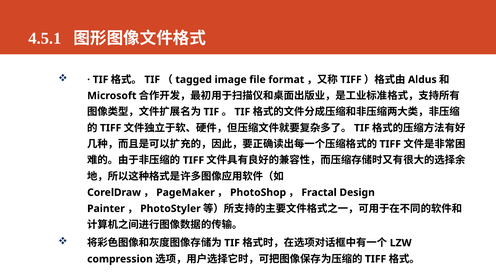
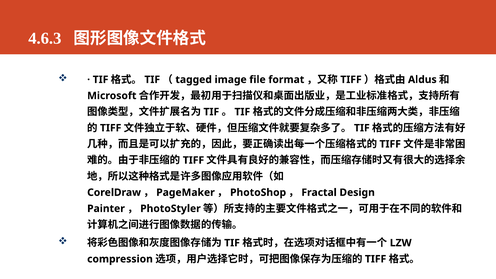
4.5.1: 4.5.1 -> 4.6.3
